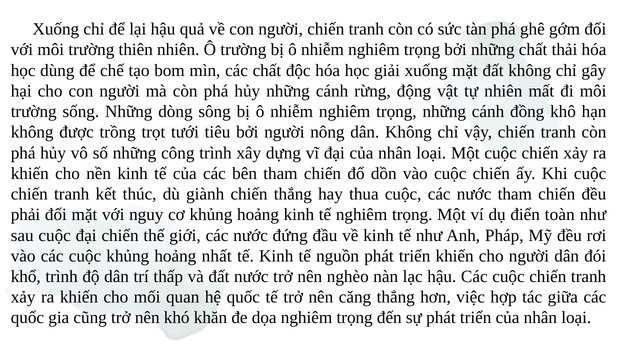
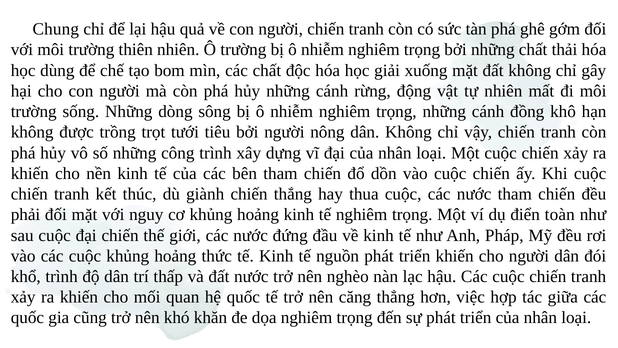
Xuống at (56, 29): Xuống -> Chung
nhất: nhất -> thức
